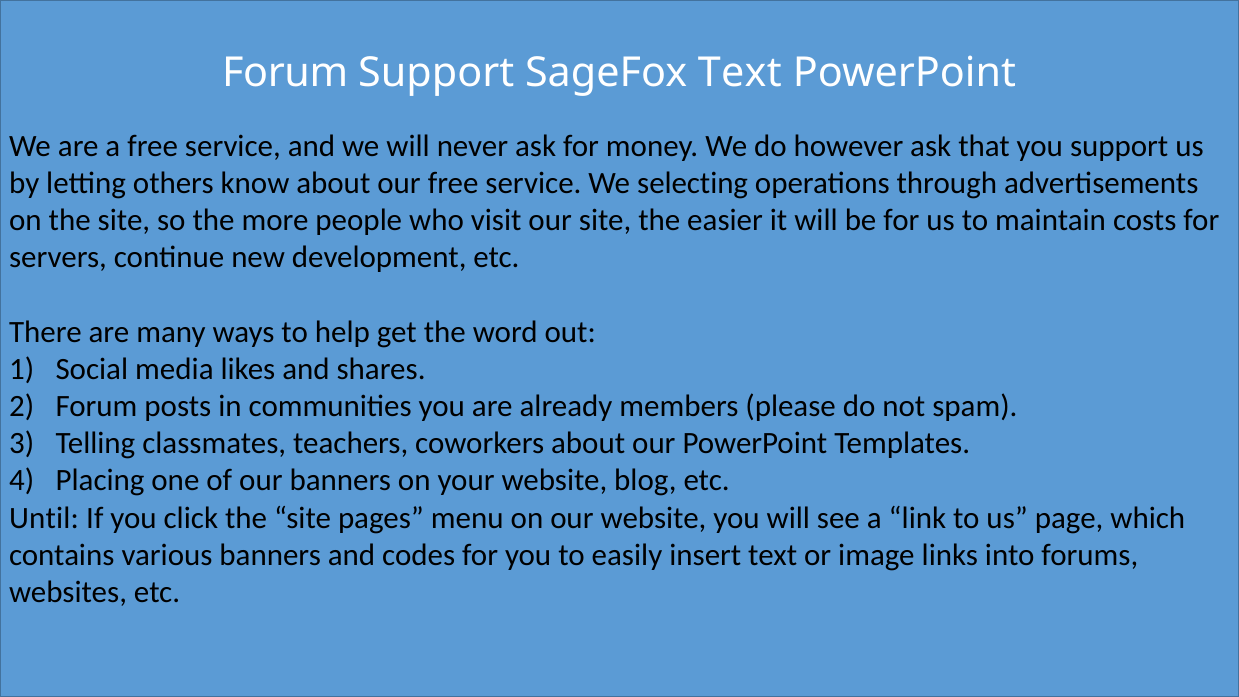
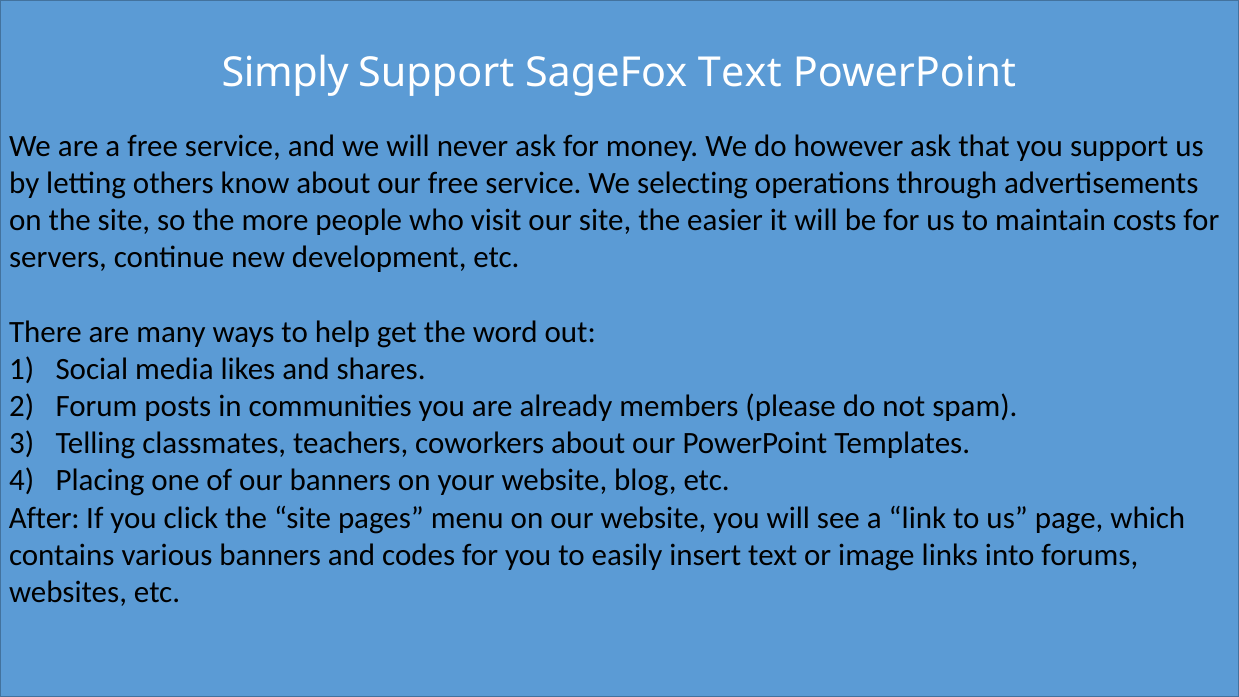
Forum at (285, 73): Forum -> Simply
Until: Until -> After
